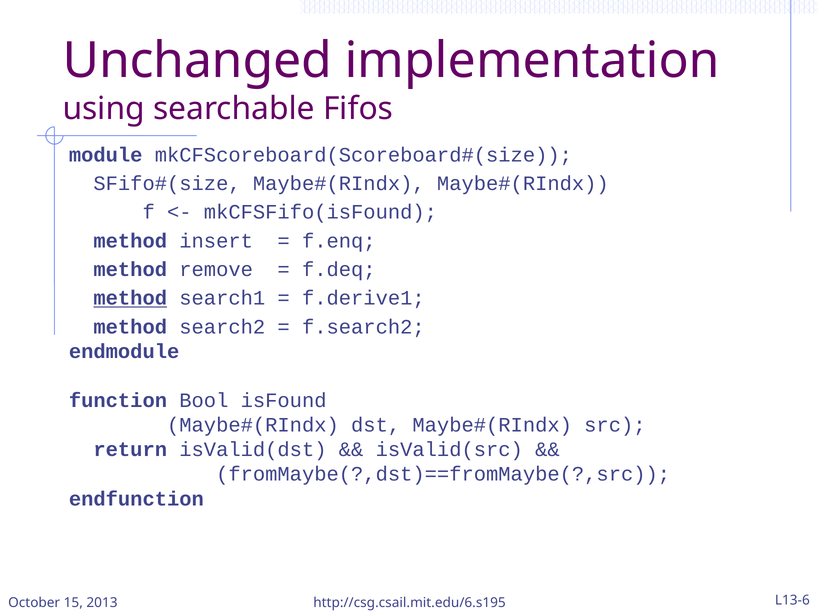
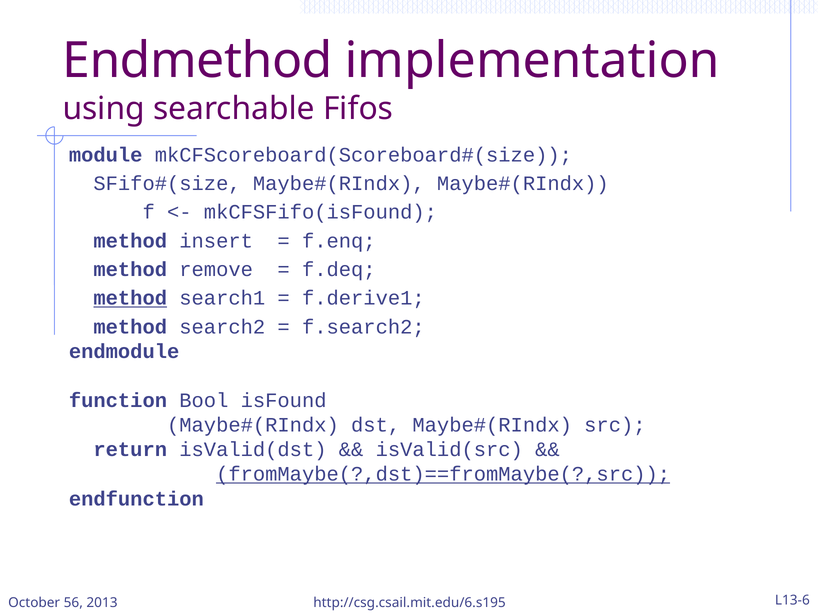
Unchanged: Unchanged -> Endmethod
fromMaybe(?,dst)==fromMaybe(?,src underline: none -> present
15: 15 -> 56
